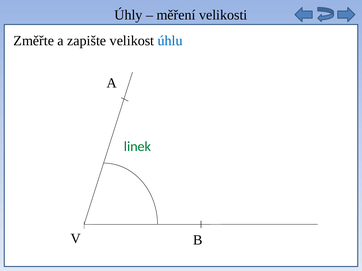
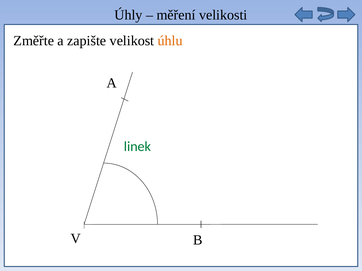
úhlu colour: blue -> orange
